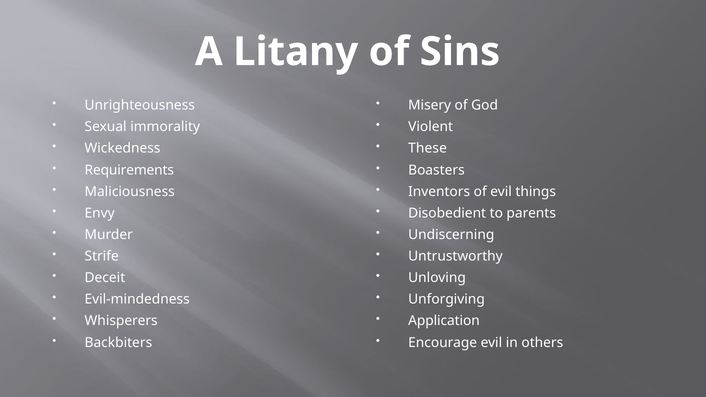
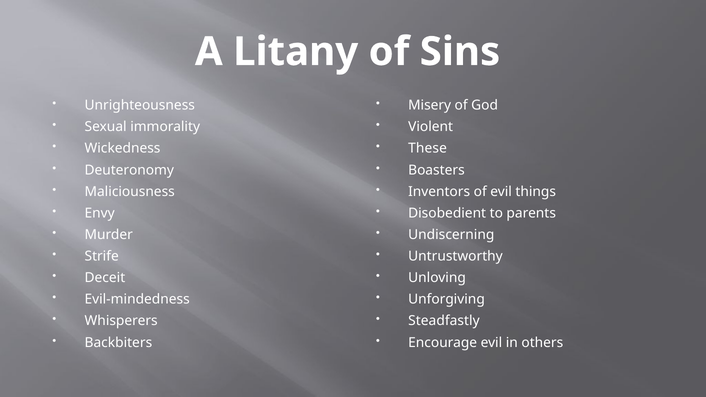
Requirements: Requirements -> Deuteronomy
Application: Application -> Steadfastly
